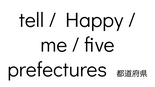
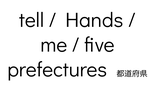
Happy: Happy -> Hands
